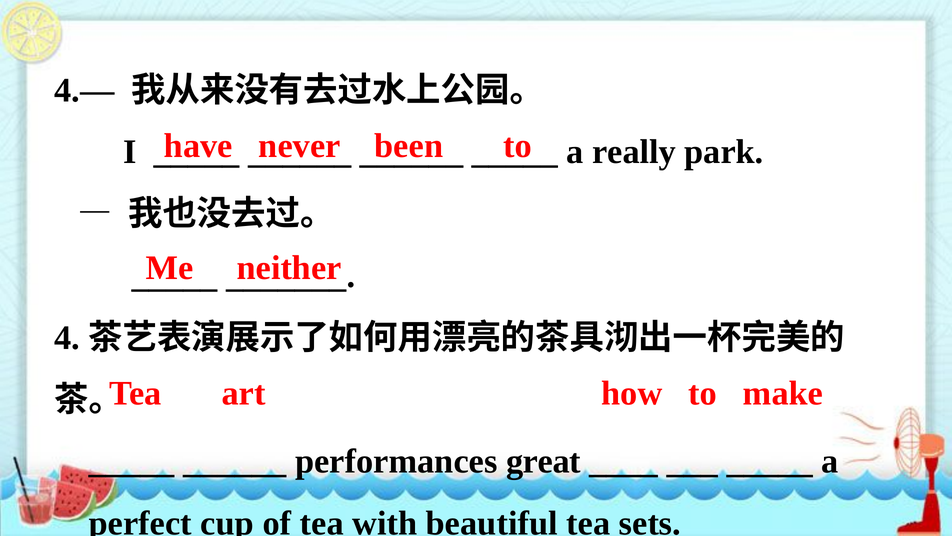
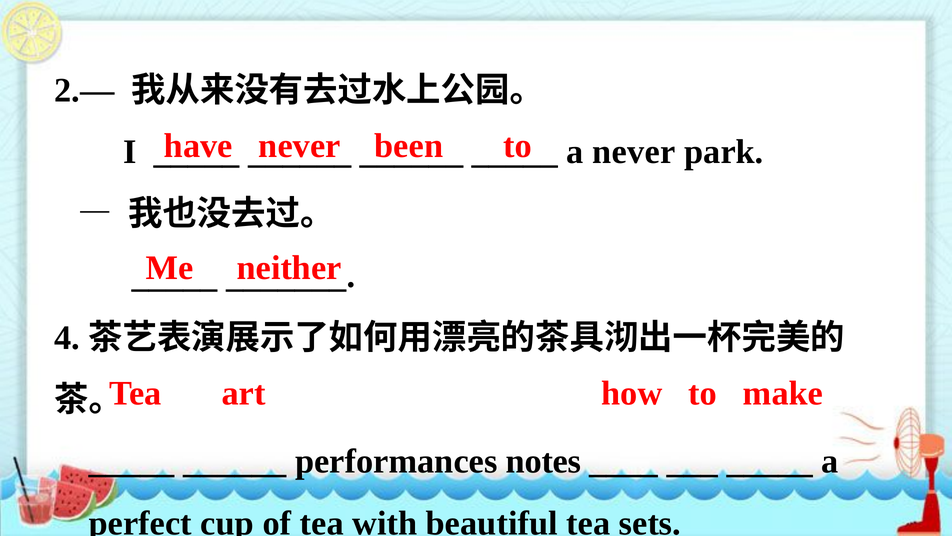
4.—: 4.— -> 2.—
a really: really -> never
great: great -> notes
